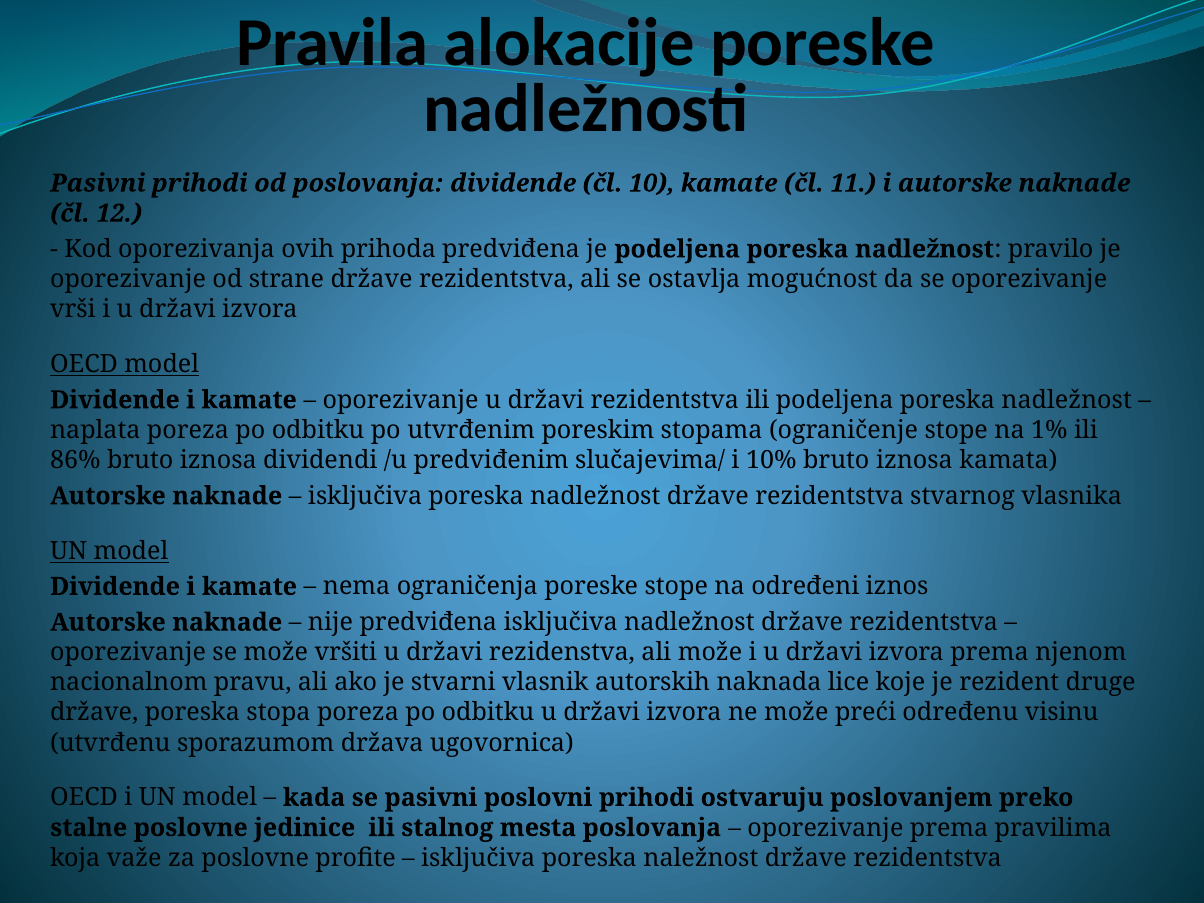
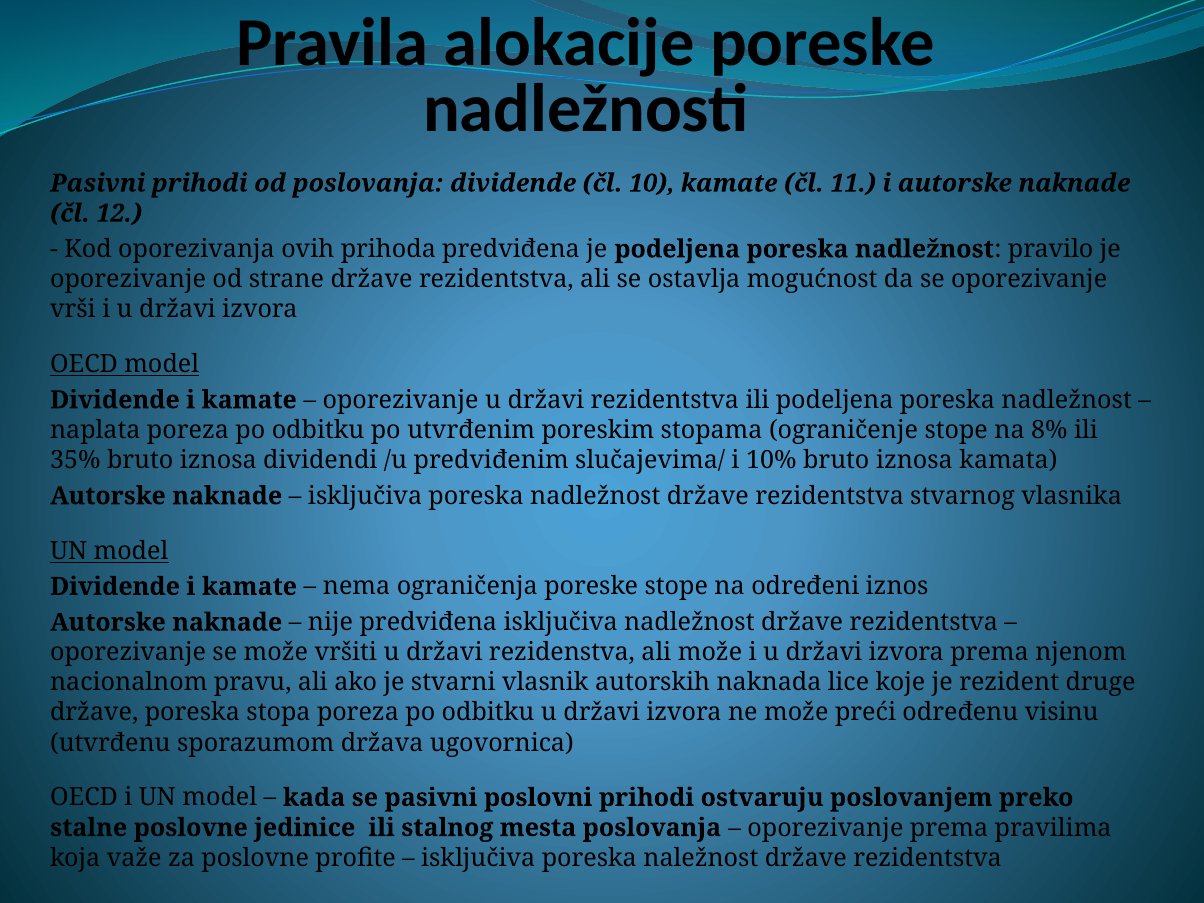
1%: 1% -> 8%
86%: 86% -> 35%
